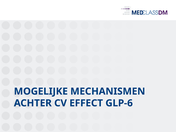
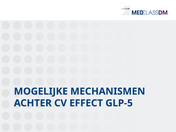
GLP-6: GLP-6 -> GLP-5
